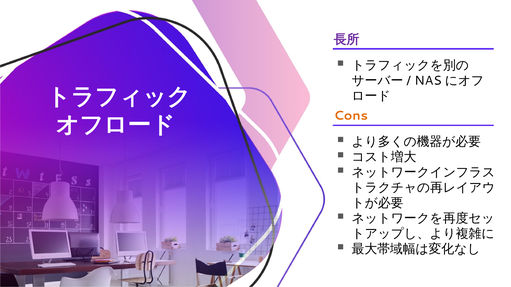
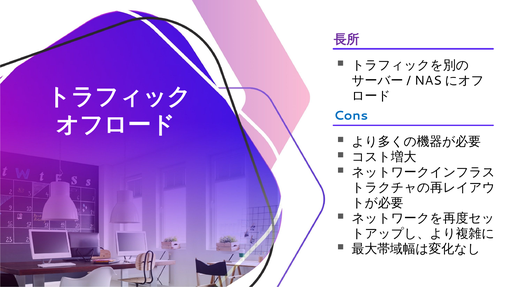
Cons colour: orange -> blue
